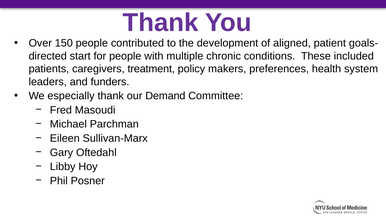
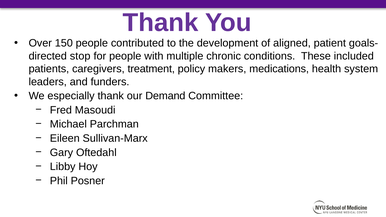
start: start -> stop
preferences: preferences -> medications
